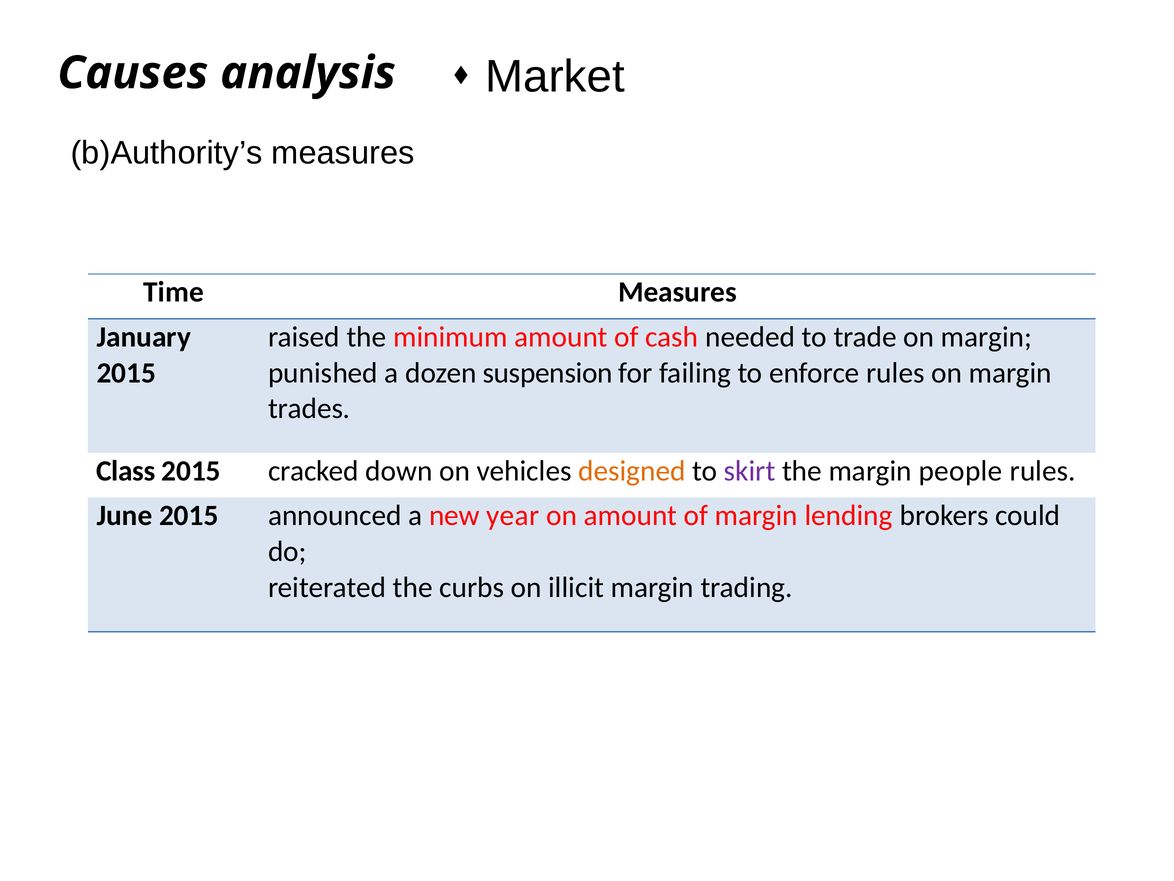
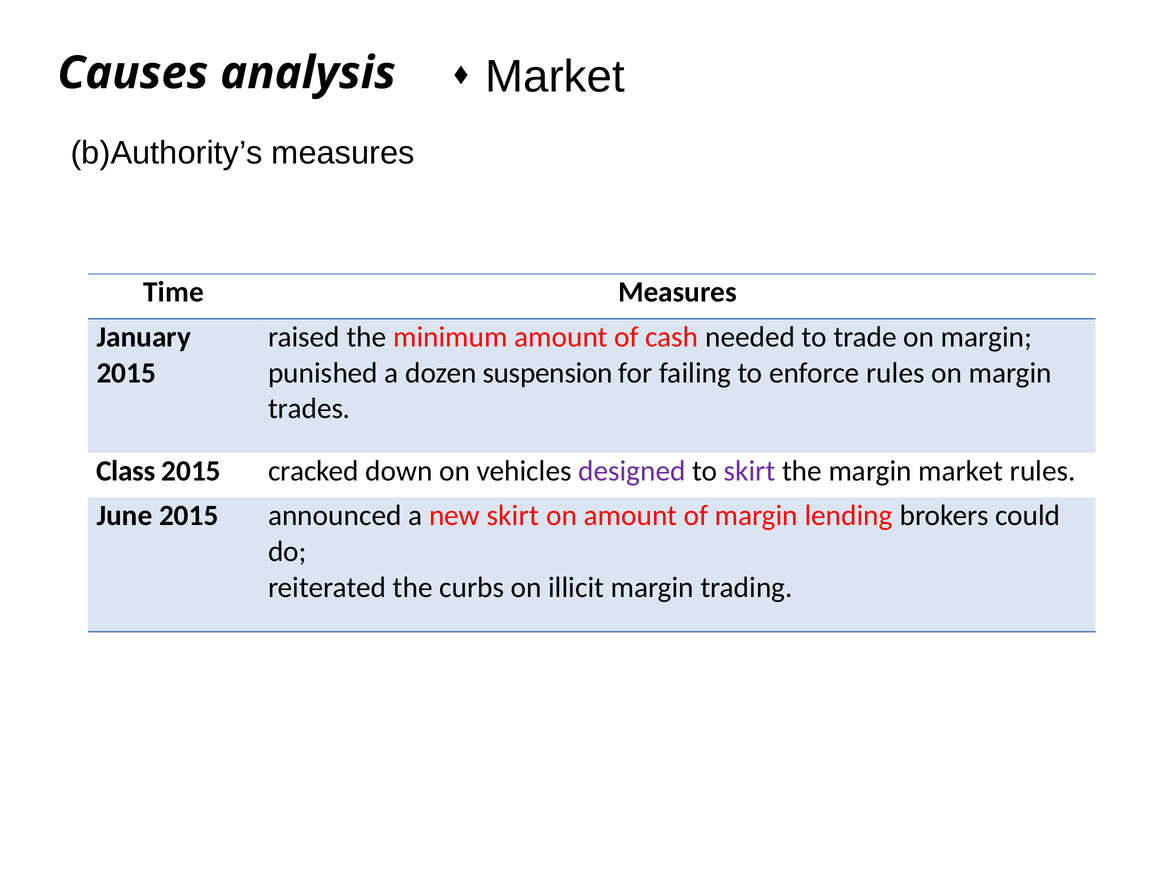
designed colour: orange -> purple
margin people: people -> market
new year: year -> skirt
